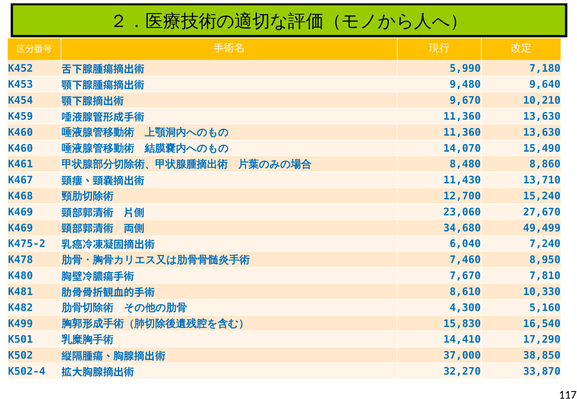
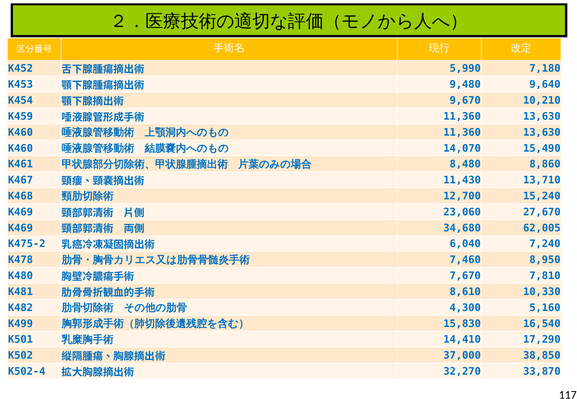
49,499: 49,499 -> 62,005
